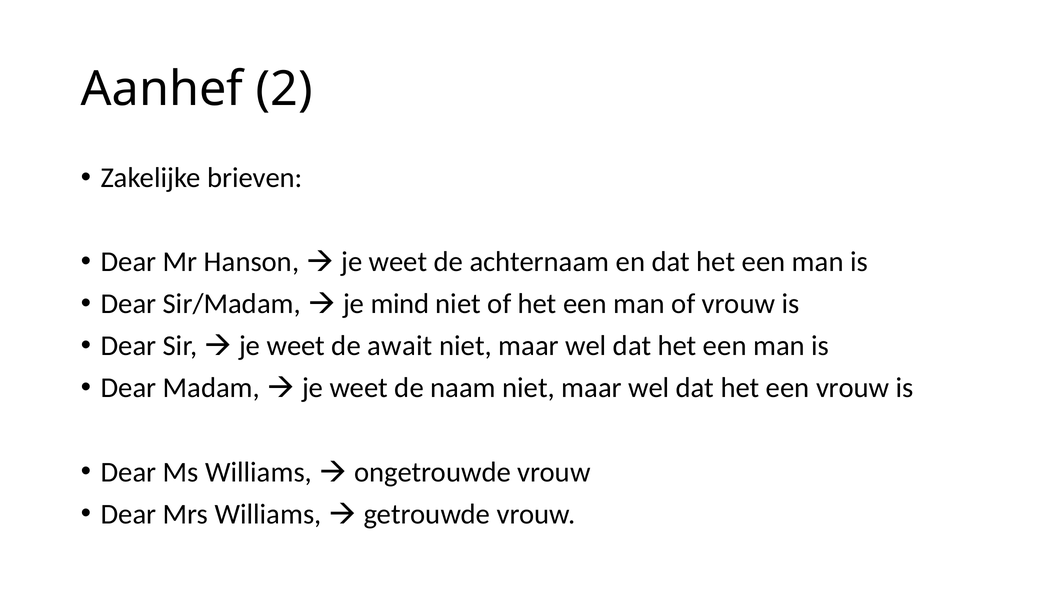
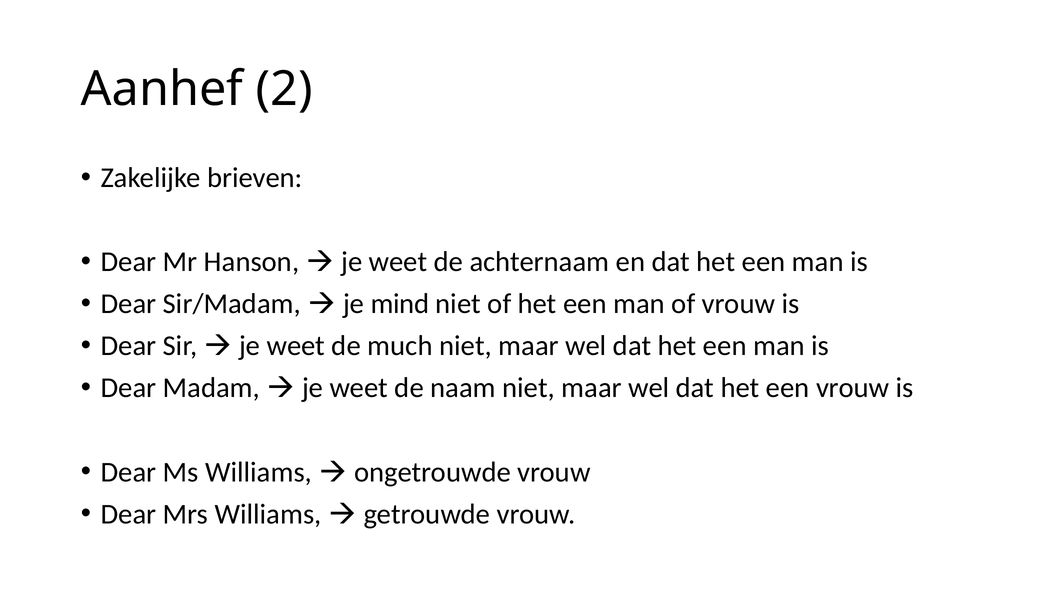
await: await -> much
